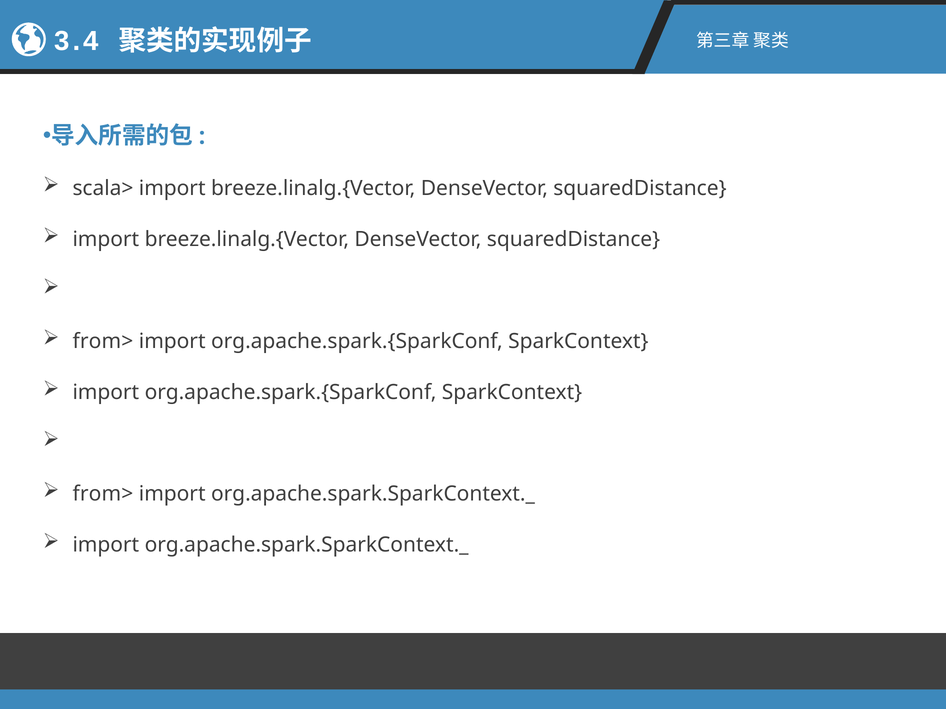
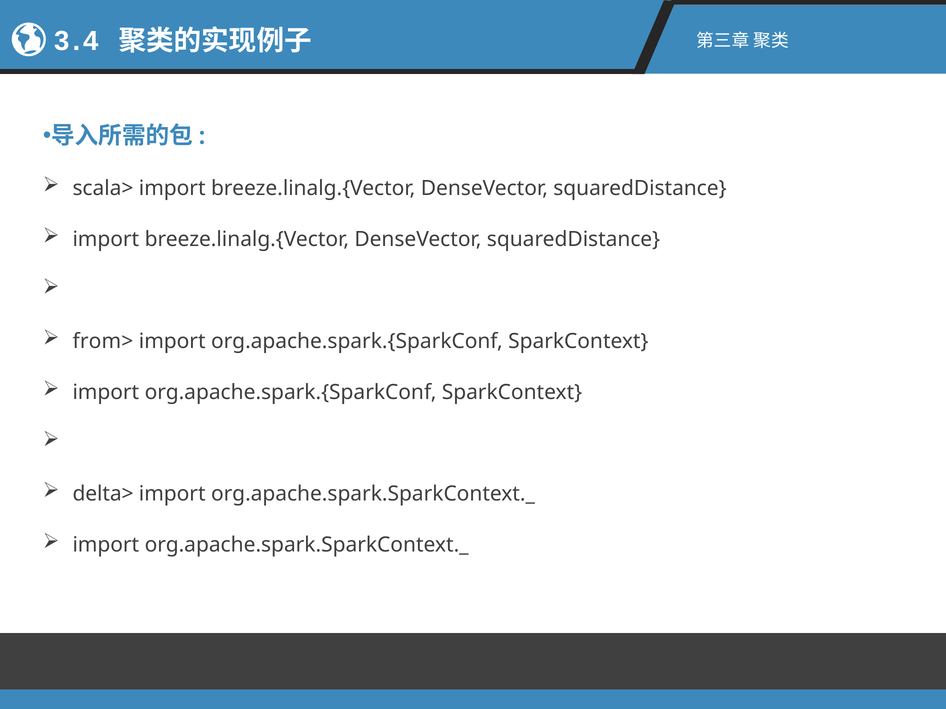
from> at (103, 494): from> -> delta>
